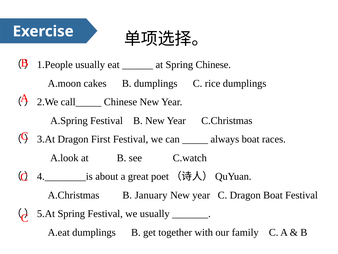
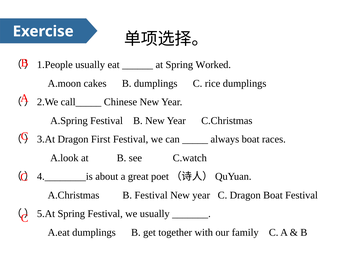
Spring Chinese: Chinese -> Worked
B January: January -> Festival
